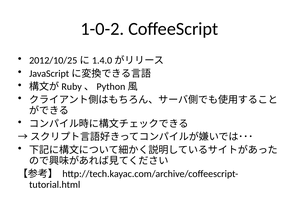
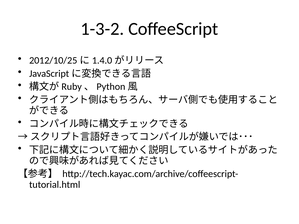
1-0-2: 1-0-2 -> 1-3-2
